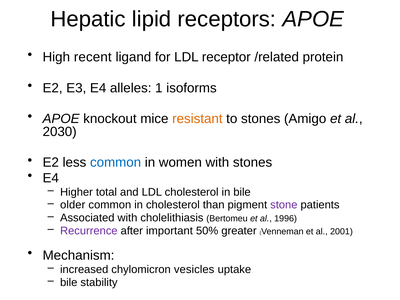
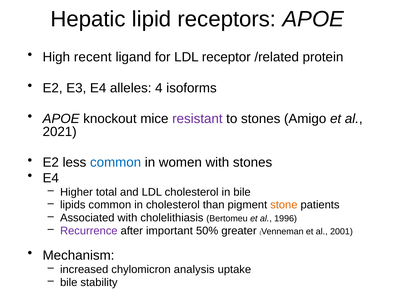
1: 1 -> 4
resistant colour: orange -> purple
2030: 2030 -> 2021
older: older -> lipids
stone colour: purple -> orange
vesicles: vesicles -> analysis
